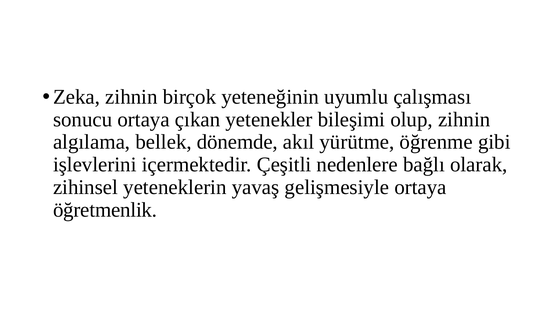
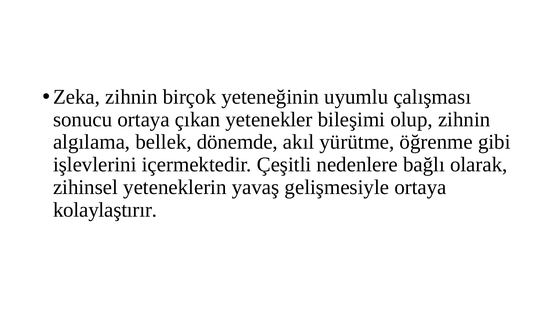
öğretmenlik: öğretmenlik -> kolaylaştırır
